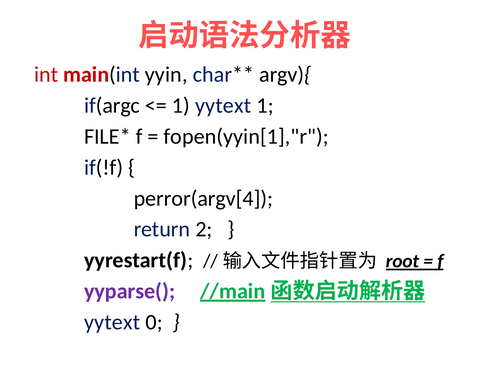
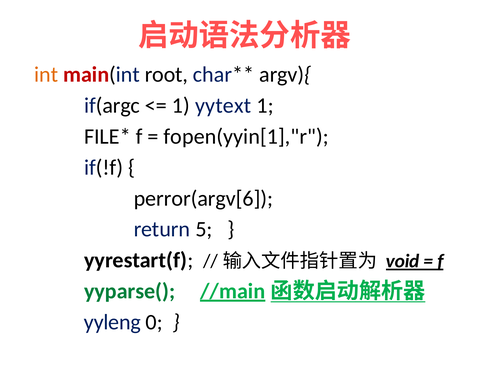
int colour: red -> orange
yyin: yyin -> root
perror(argv[4: perror(argv[4 -> perror(argv[6
2: 2 -> 5
root: root -> void
yyparse( colour: purple -> green
yytext at (112, 322): yytext -> yyleng
